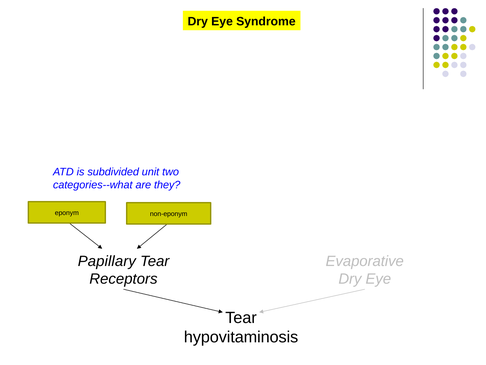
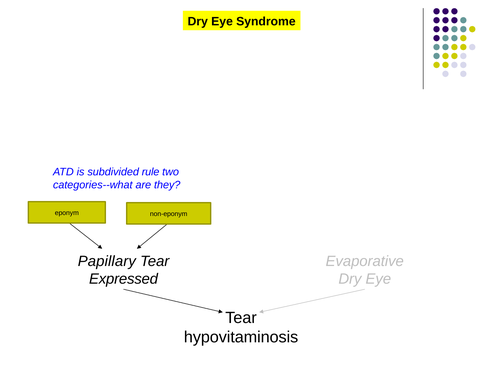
unit: unit -> rule
Receptors: Receptors -> Expressed
